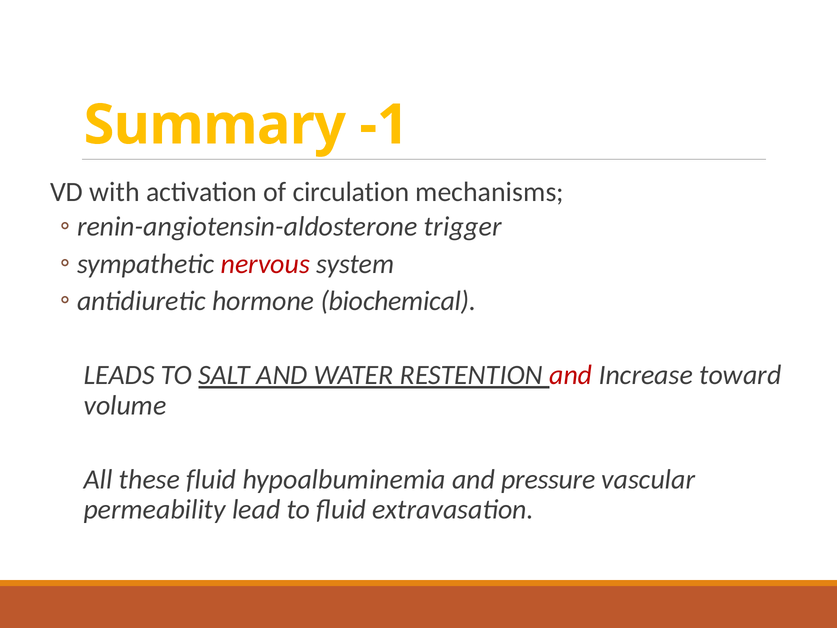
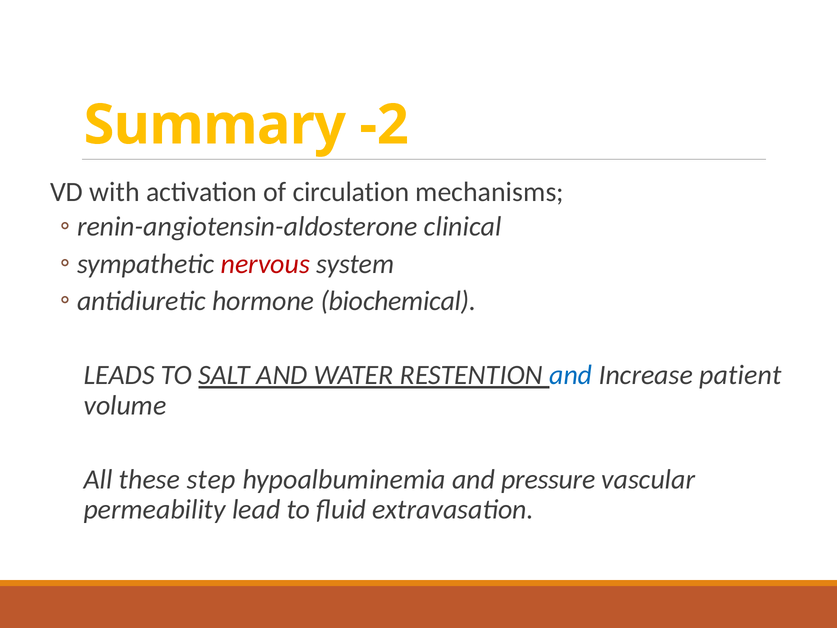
-1: -1 -> -2
trigger: trigger -> clinical
and at (571, 375) colour: red -> blue
toward: toward -> patient
these fluid: fluid -> step
